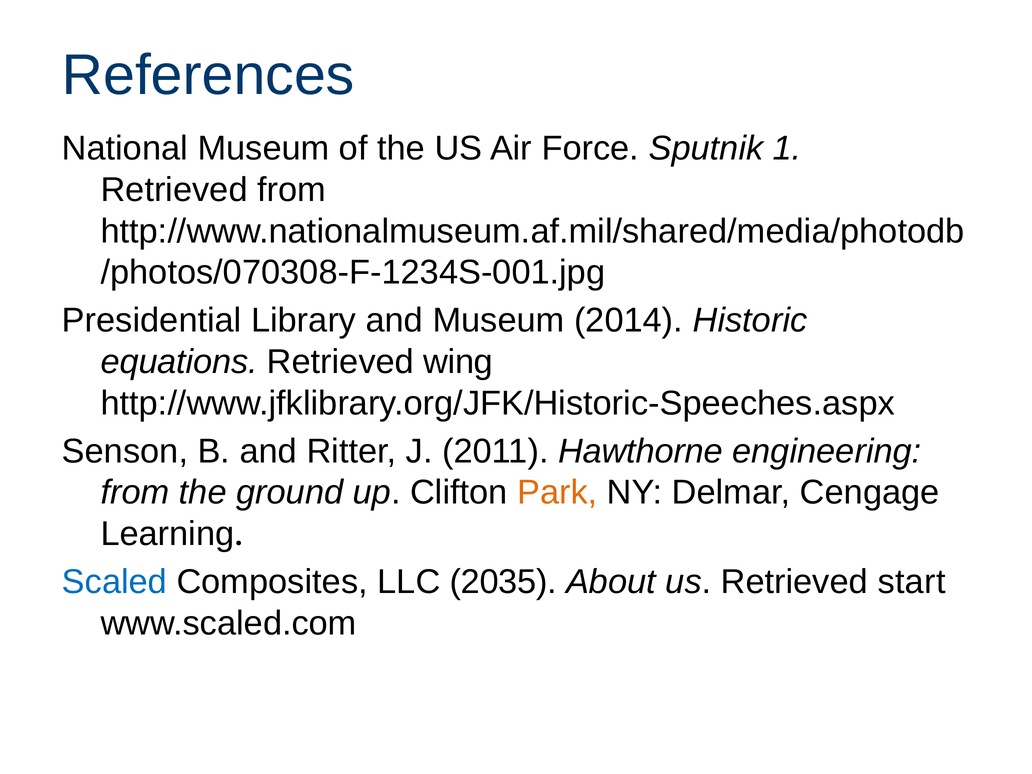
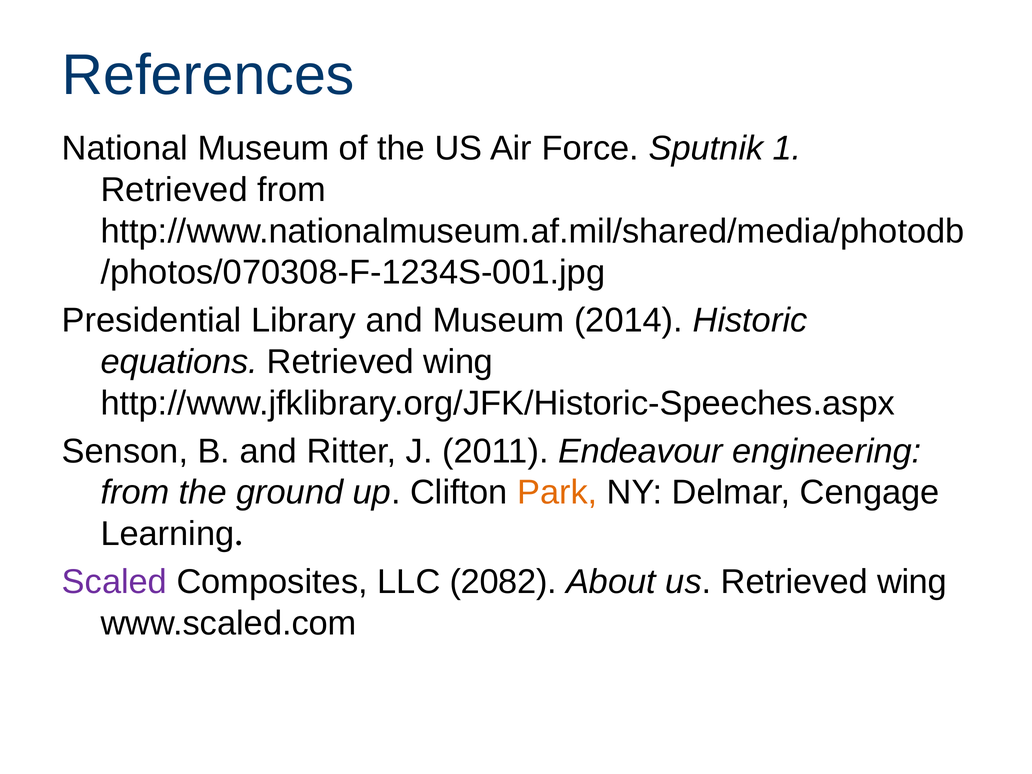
Hawthorne: Hawthorne -> Endeavour
Scaled colour: blue -> purple
2035: 2035 -> 2082
us Retrieved start: start -> wing
